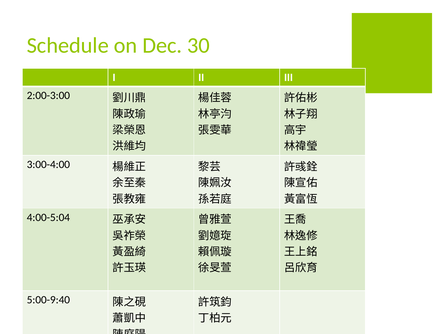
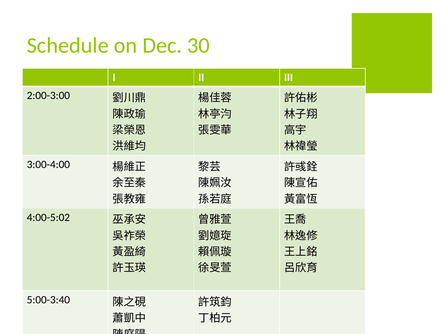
4:00-5:04: 4:00-5:04 -> 4:00-5:02
5:00-9:40: 5:00-9:40 -> 5:00-3:40
